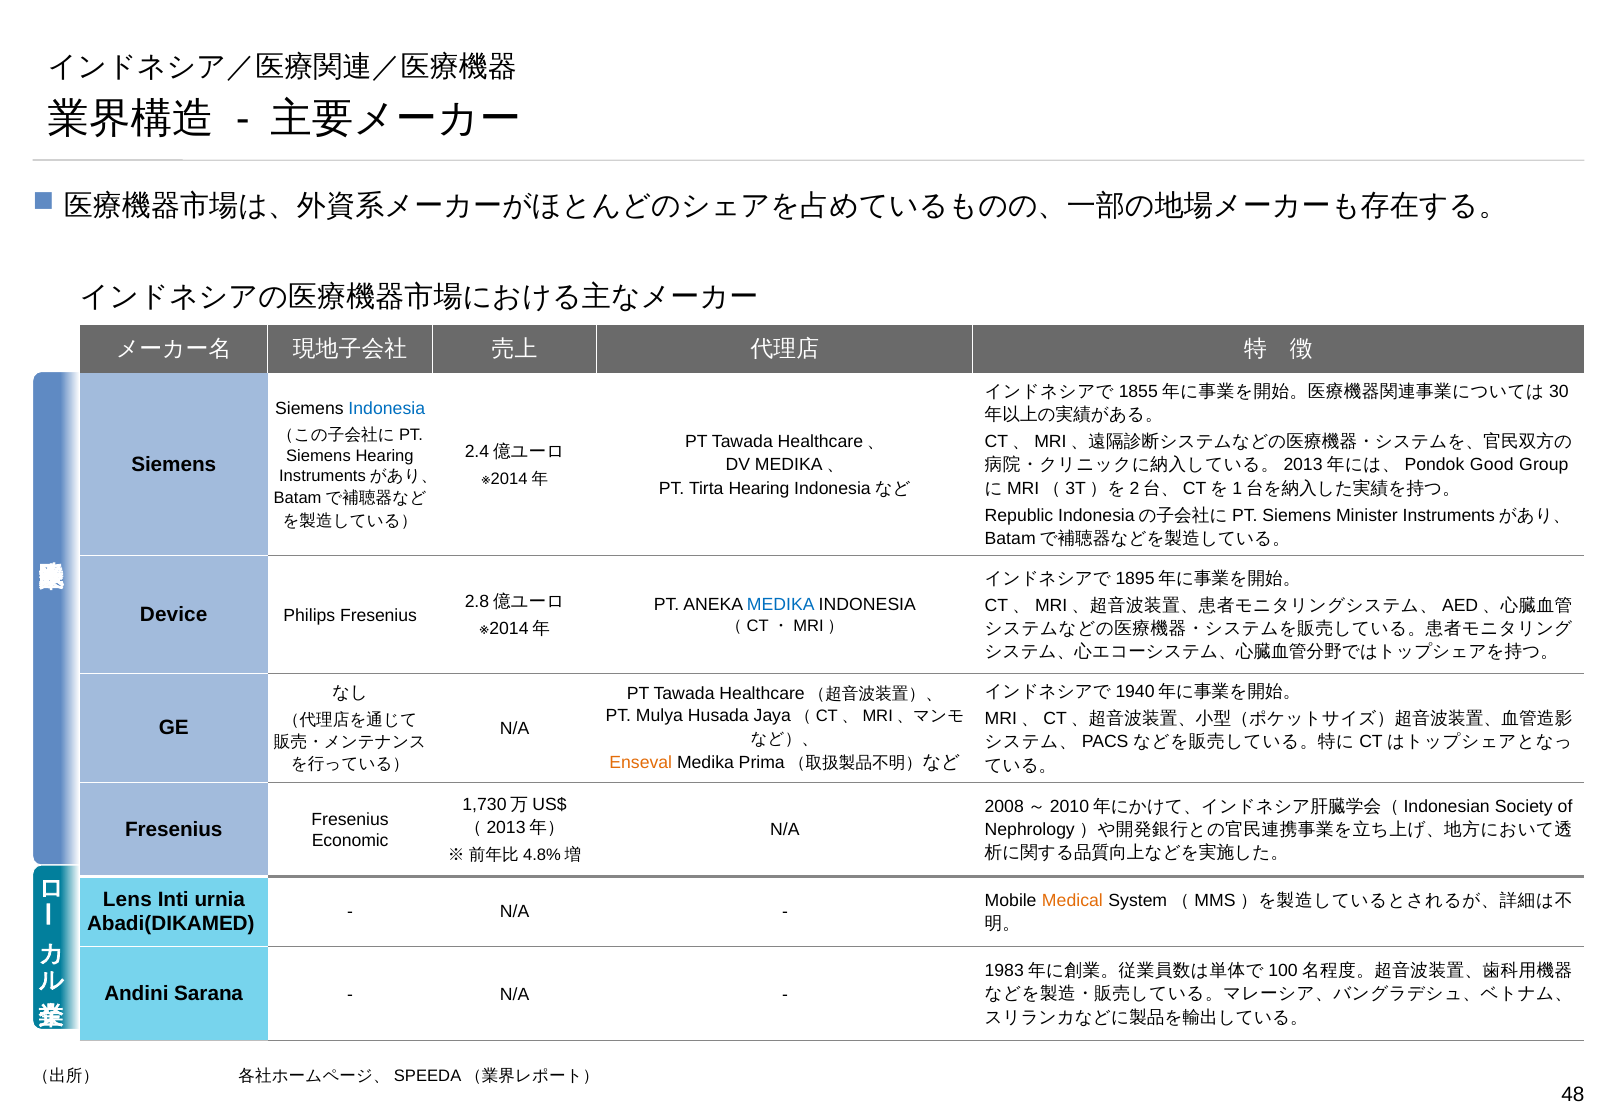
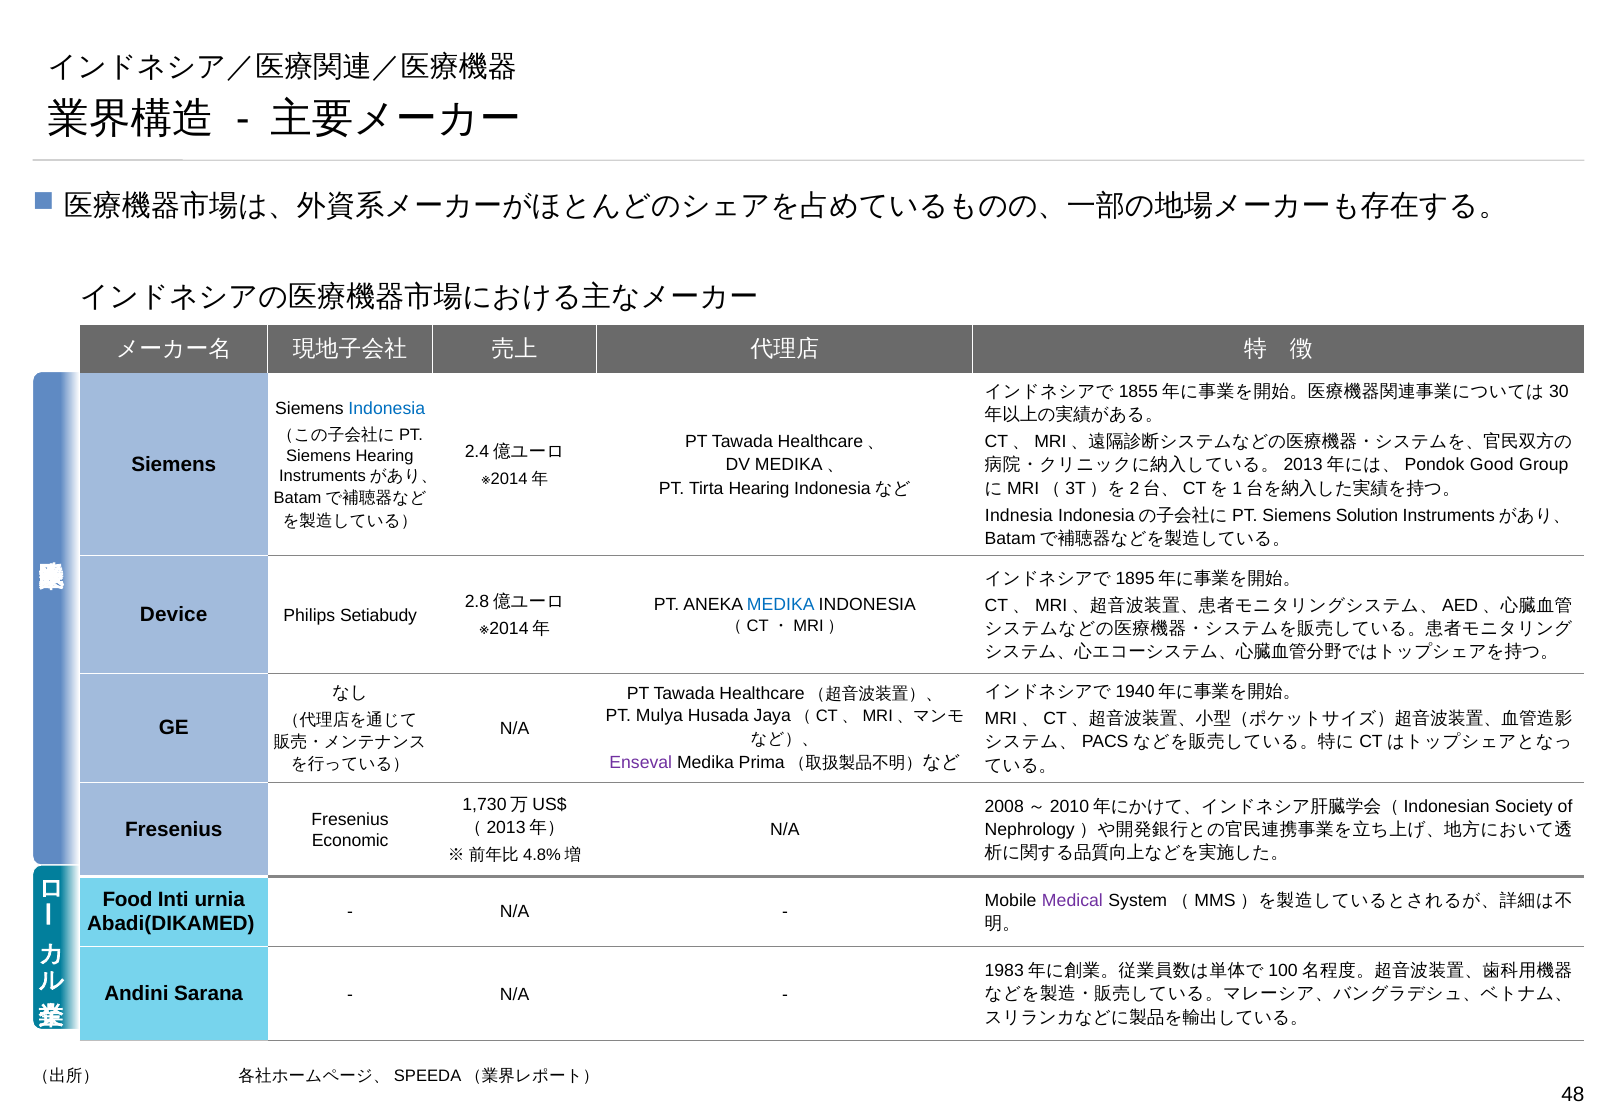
Republic: Republic -> Indnesia
Minister: Minister -> Solution
Philips Fresenius: Fresenius -> Setiabudy
Enseval colour: orange -> purple
Lens: Lens -> Food
Medical colour: orange -> purple
